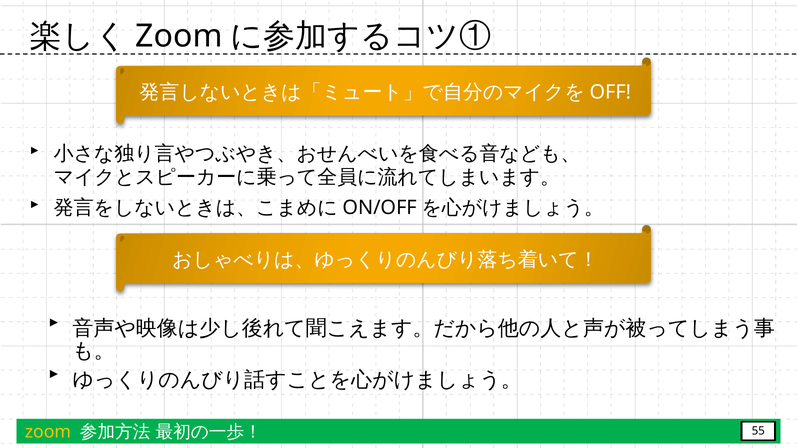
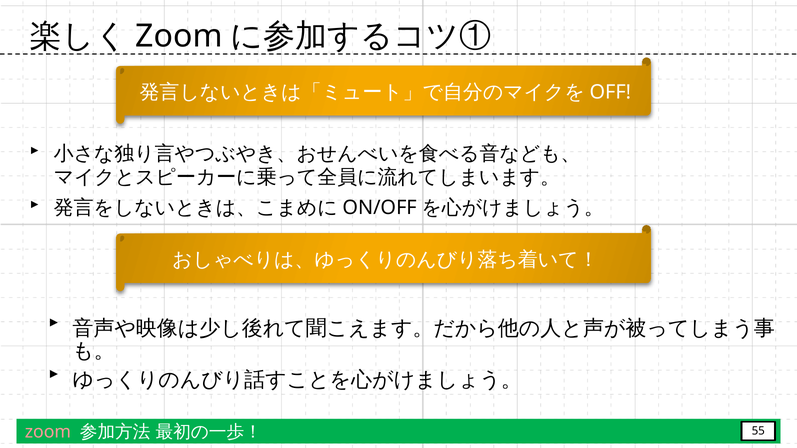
zoom at (48, 432) colour: yellow -> pink
